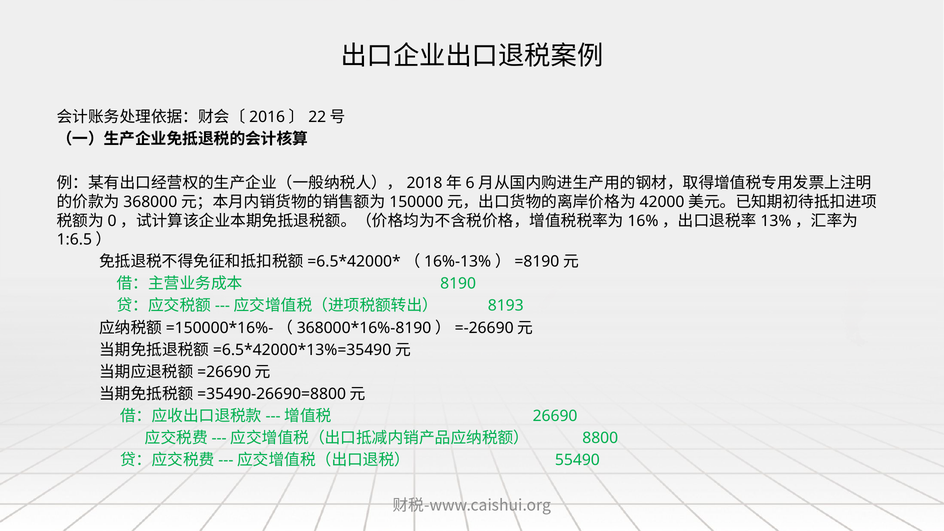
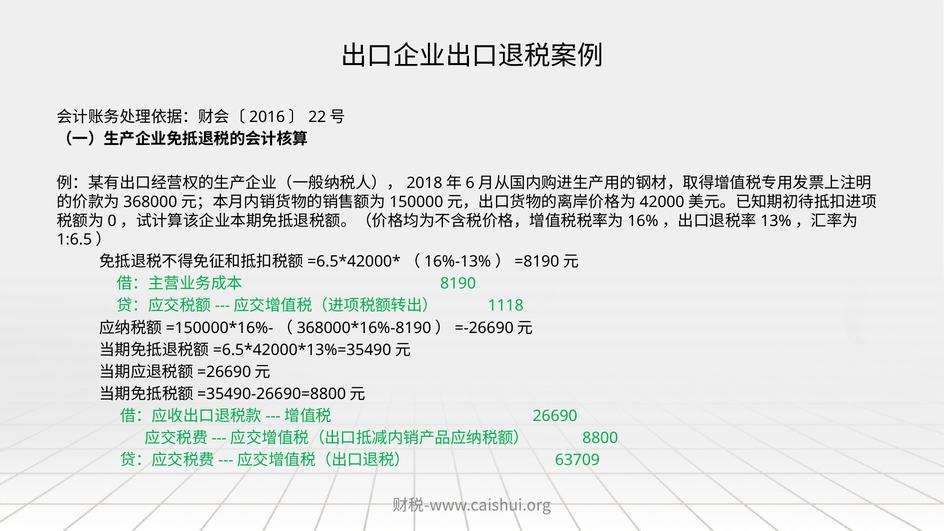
8193: 8193 -> 1118
55490: 55490 -> 63709
